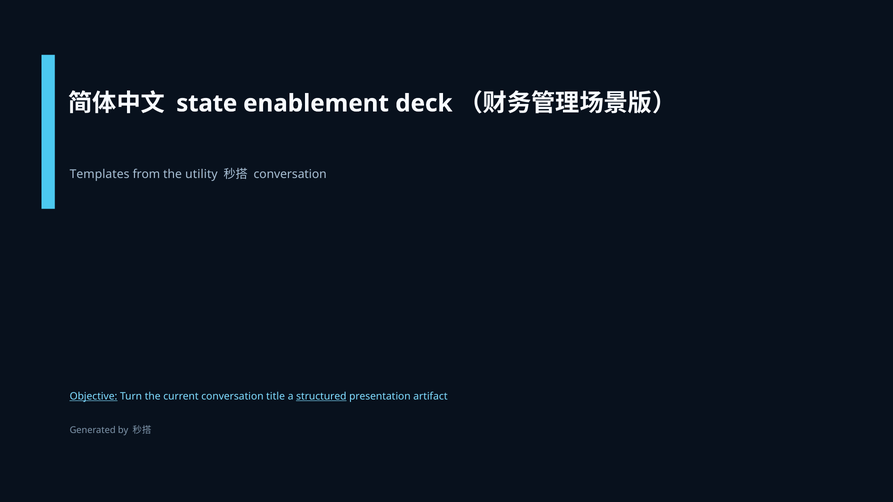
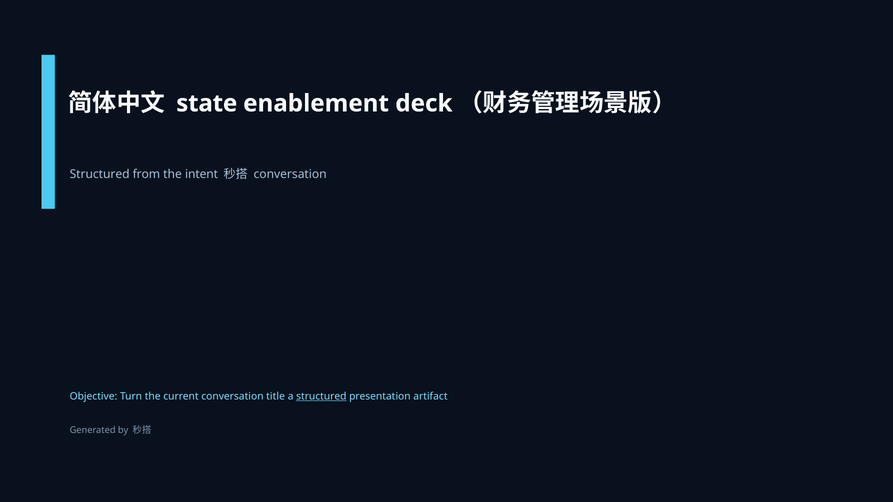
Templates at (100, 174): Templates -> Structured
utility: utility -> intent
Objective underline: present -> none
